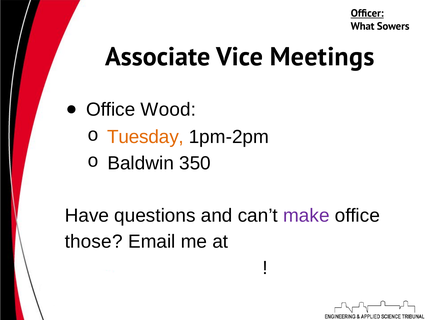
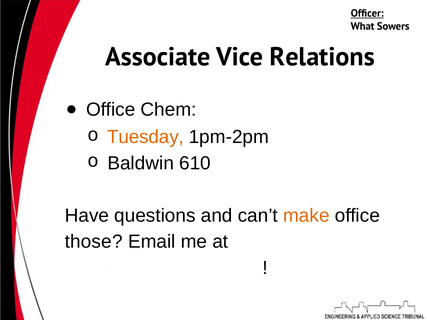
Meetings: Meetings -> Relations
Wood: Wood -> Chem
350: 350 -> 610
make colour: purple -> orange
